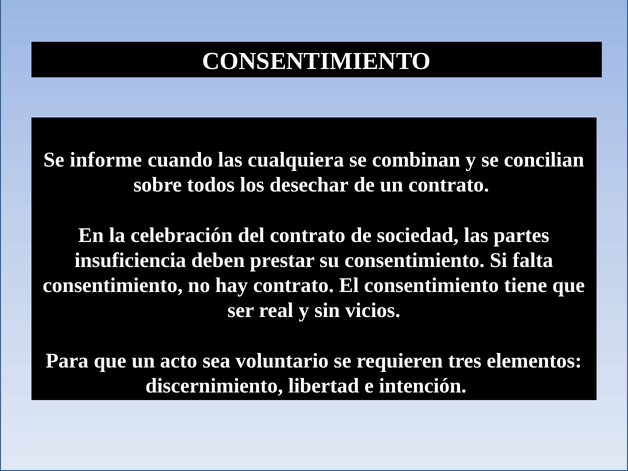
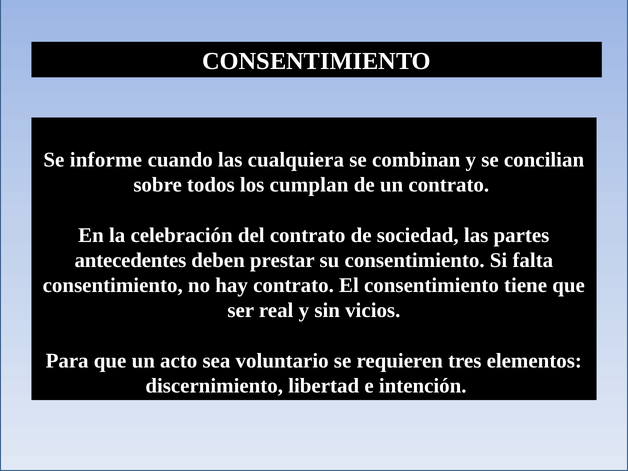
desechar: desechar -> cumplan
insuficiencia: insuficiencia -> antecedentes
